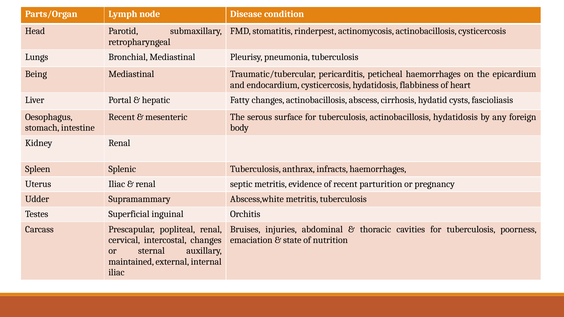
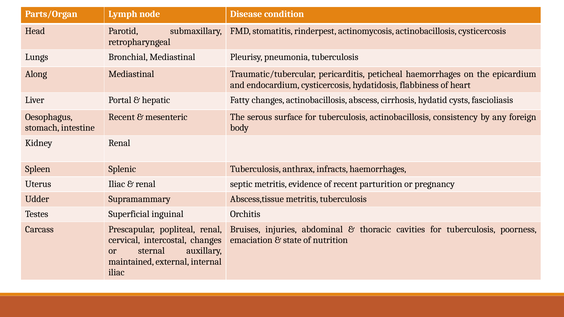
Being: Being -> Along
actinobacillosis hydatidosis: hydatidosis -> consistency
Abscess,white: Abscess,white -> Abscess,tissue
